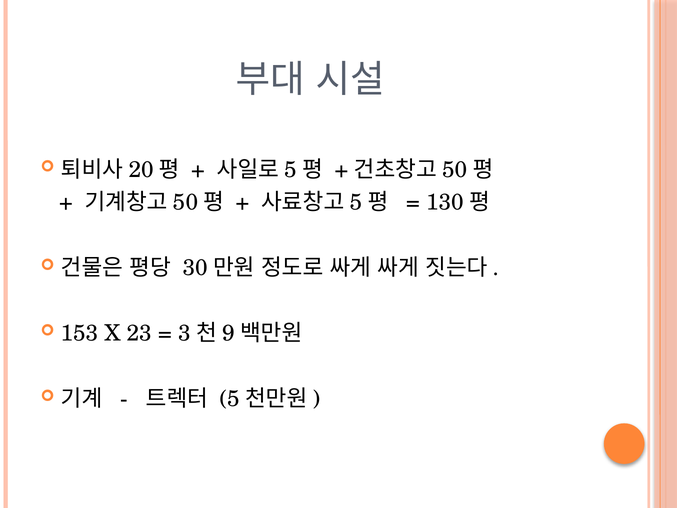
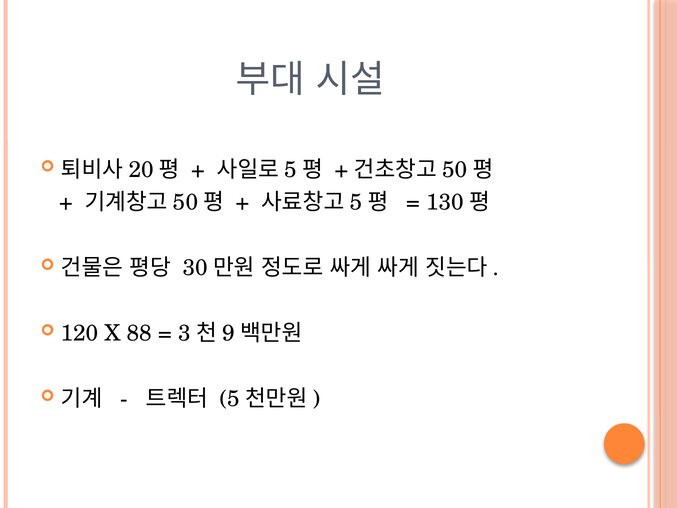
153: 153 -> 120
23: 23 -> 88
